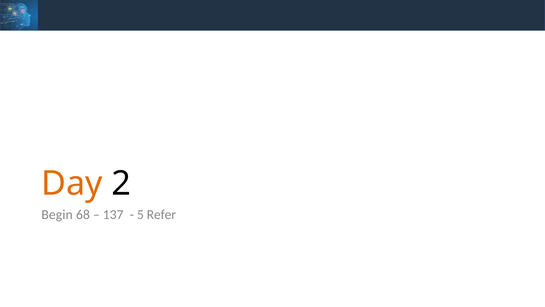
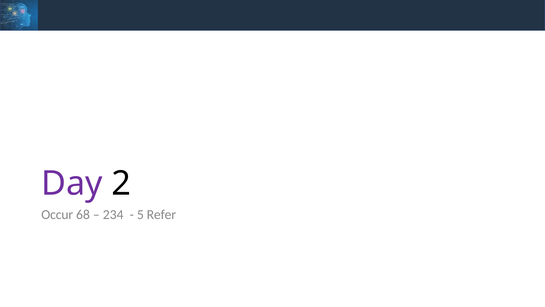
Day colour: orange -> purple
Begin: Begin -> Occur
137: 137 -> 234
